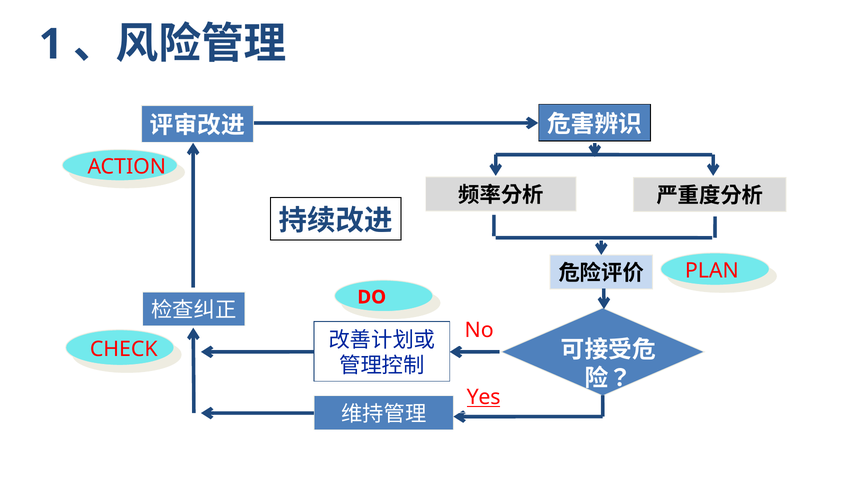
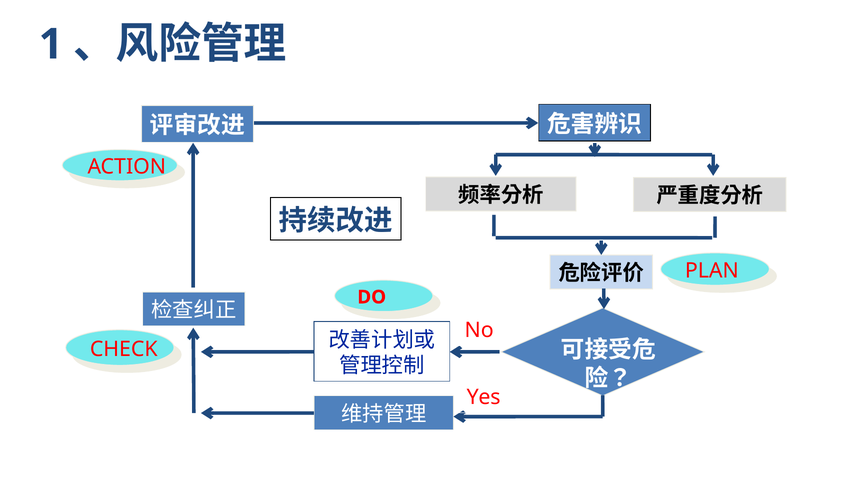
Yes underline: present -> none
